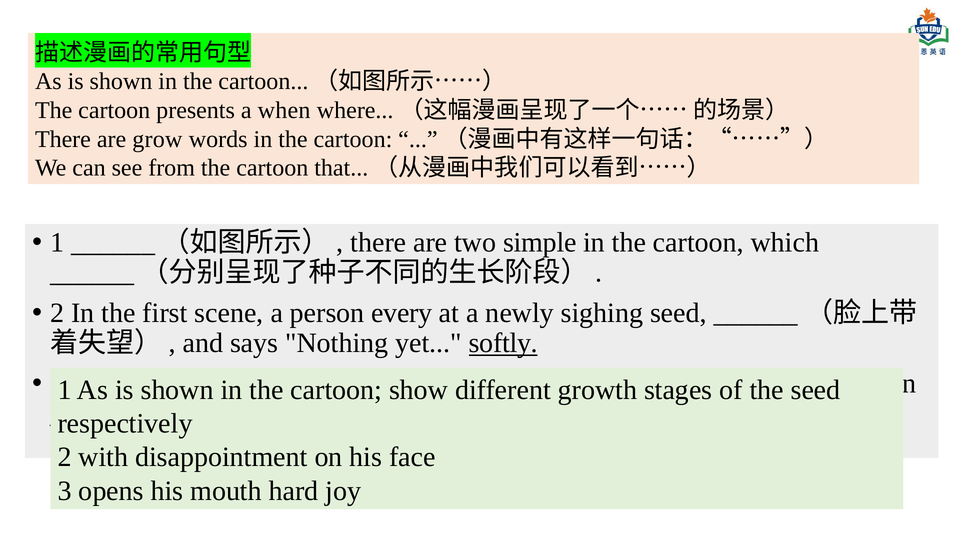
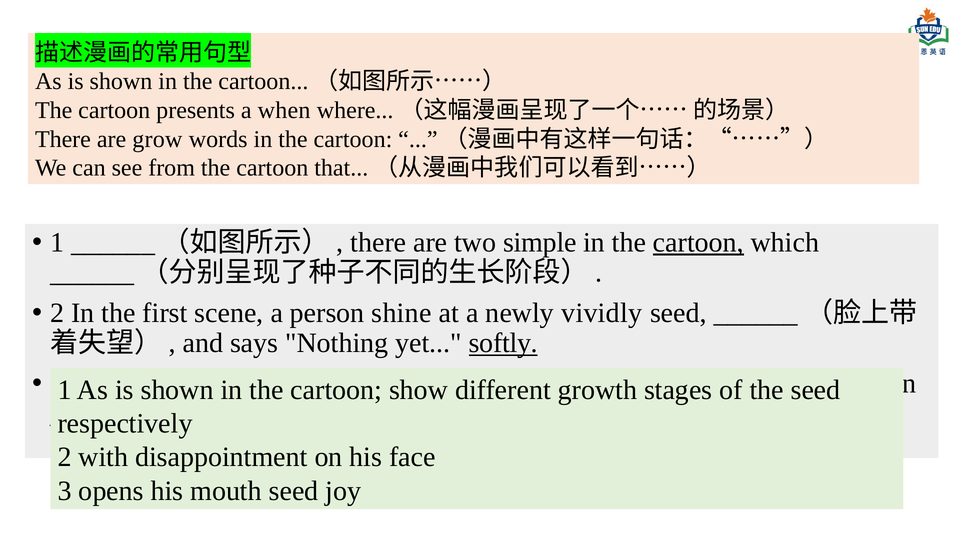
cartoon at (698, 243) underline: none -> present
every: every -> shine
sighing: sighing -> vividly
mouth hard: hard -> seed
